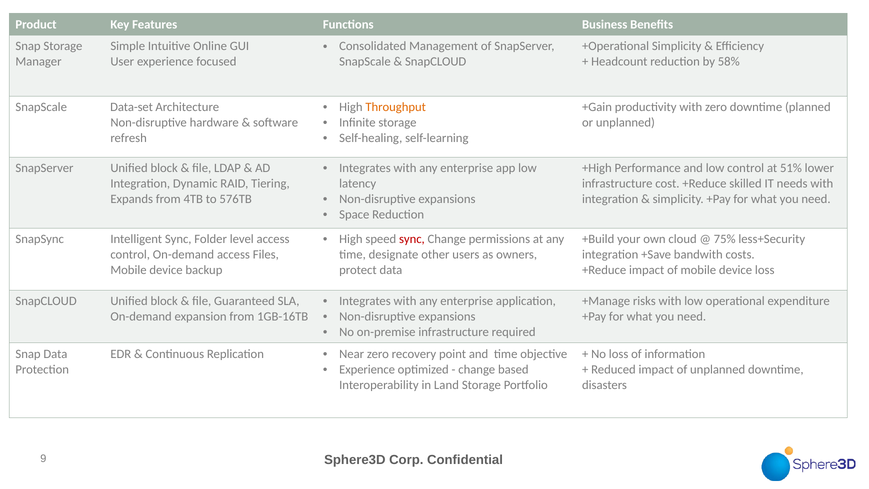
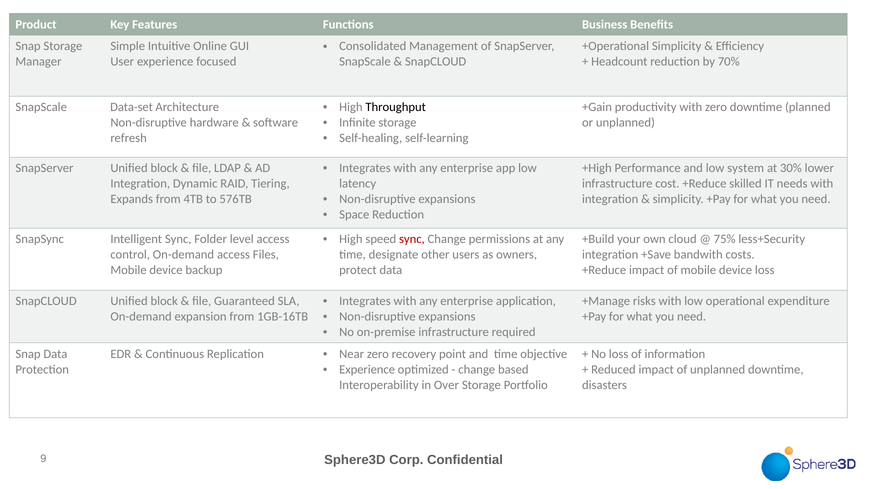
58%: 58% -> 70%
Throughput colour: orange -> black
low control: control -> system
51%: 51% -> 30%
Land: Land -> Over
